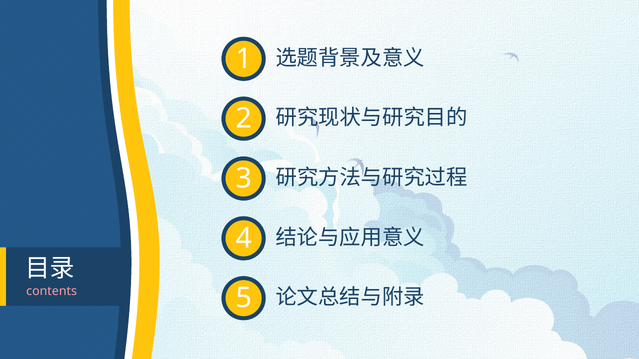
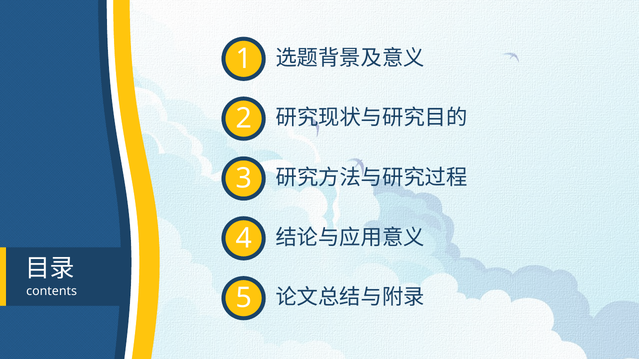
contents colour: pink -> white
